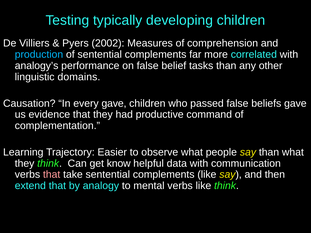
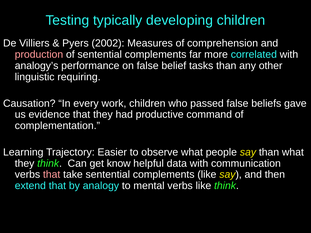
production colour: light blue -> pink
domains: domains -> requiring
every gave: gave -> work
